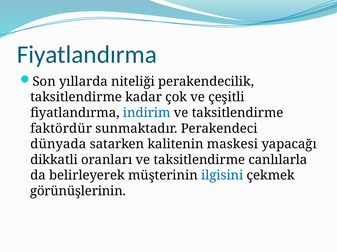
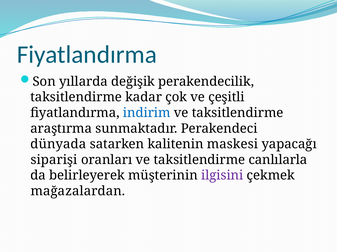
niteliği: niteliği -> değişik
faktördür: faktördür -> araştırma
dikkatli: dikkatli -> siparişi
ilgisini colour: blue -> purple
görünüşlerinin: görünüşlerinin -> mağazalardan
